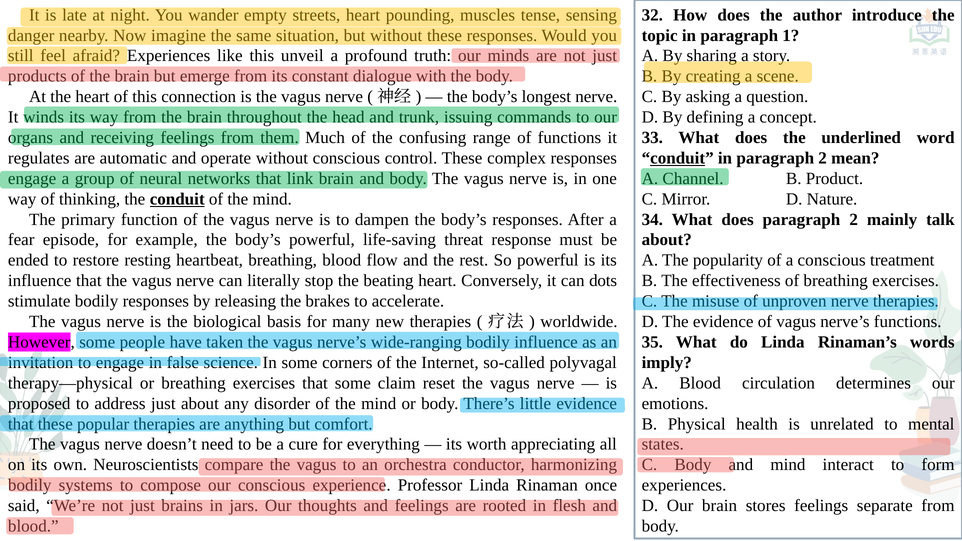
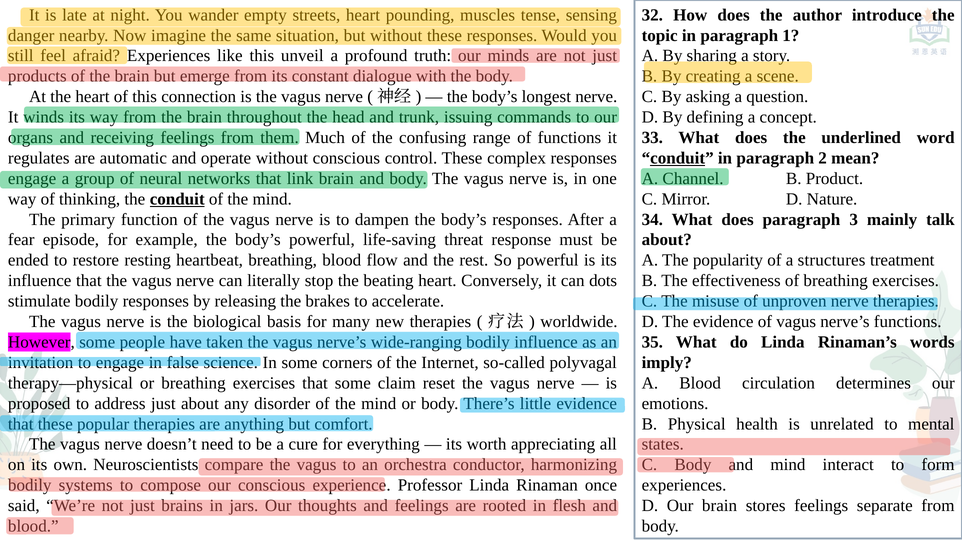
does paragraph 2: 2 -> 3
a conscious: conscious -> structures
